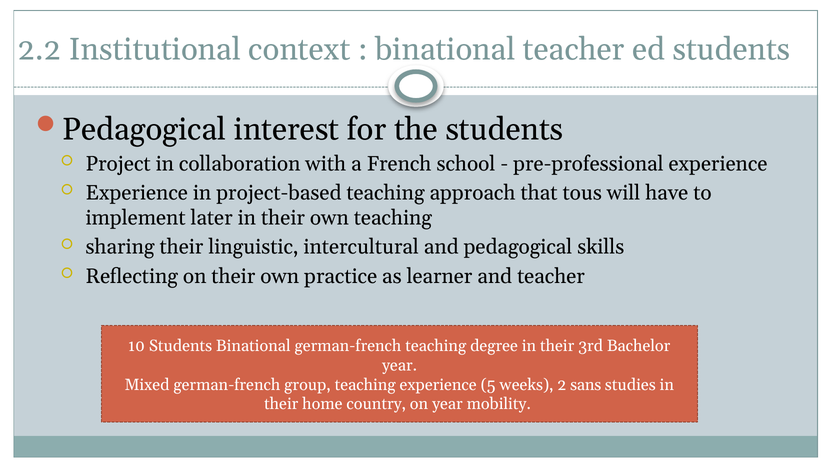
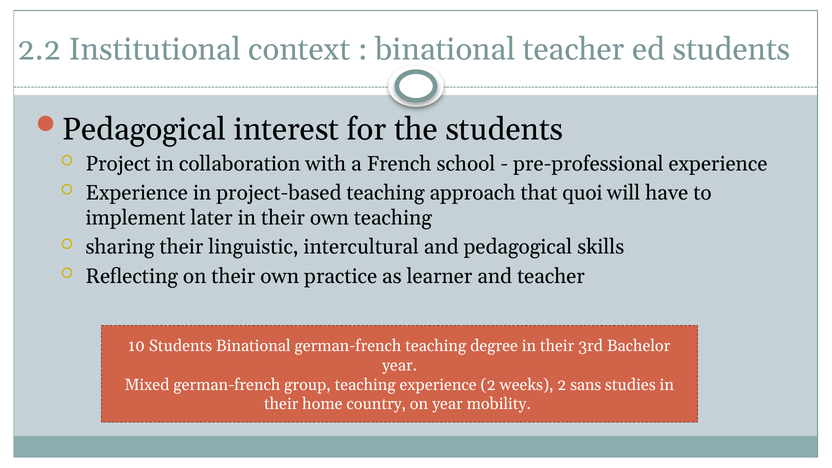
tous: tous -> quoi
experience 5: 5 -> 2
